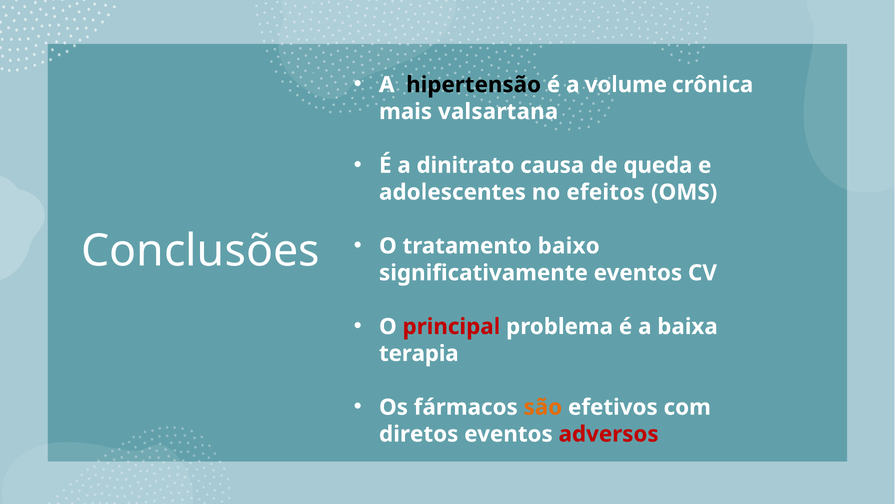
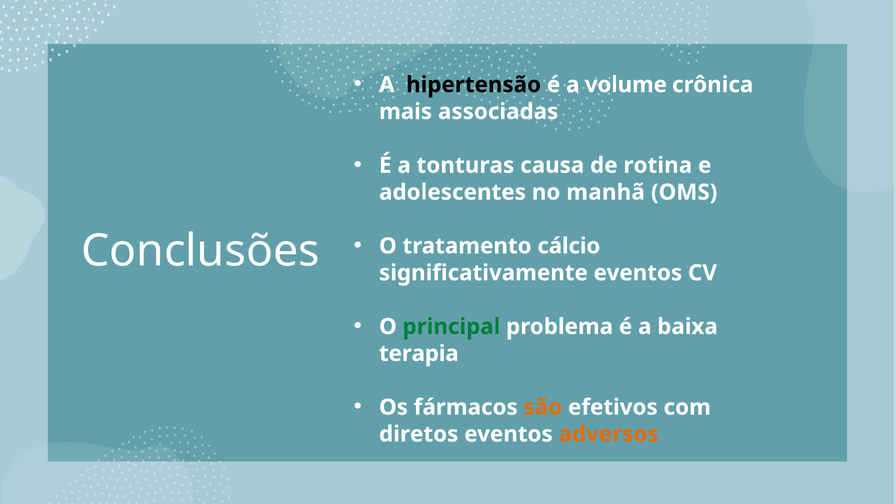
valsartana: valsartana -> associadas
dinitrato: dinitrato -> tonturas
queda: queda -> rotina
efeitos: efeitos -> manhã
baixo: baixo -> cálcio
principal colour: red -> green
adversos colour: red -> orange
